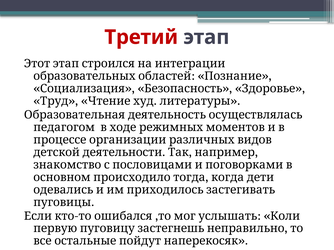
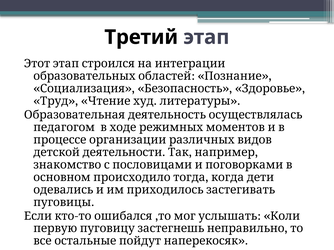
Третий colour: red -> black
